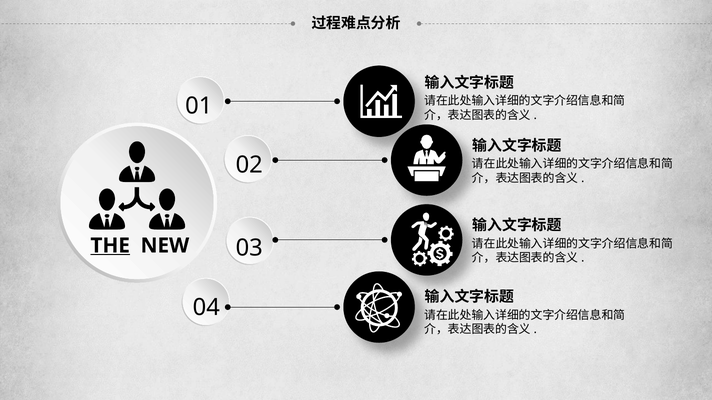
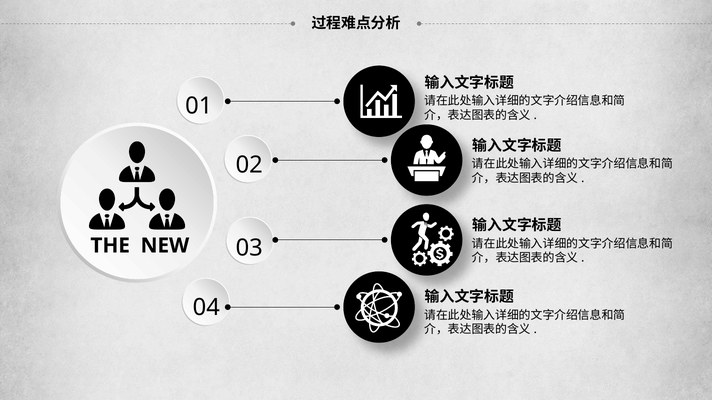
THE underline: present -> none
